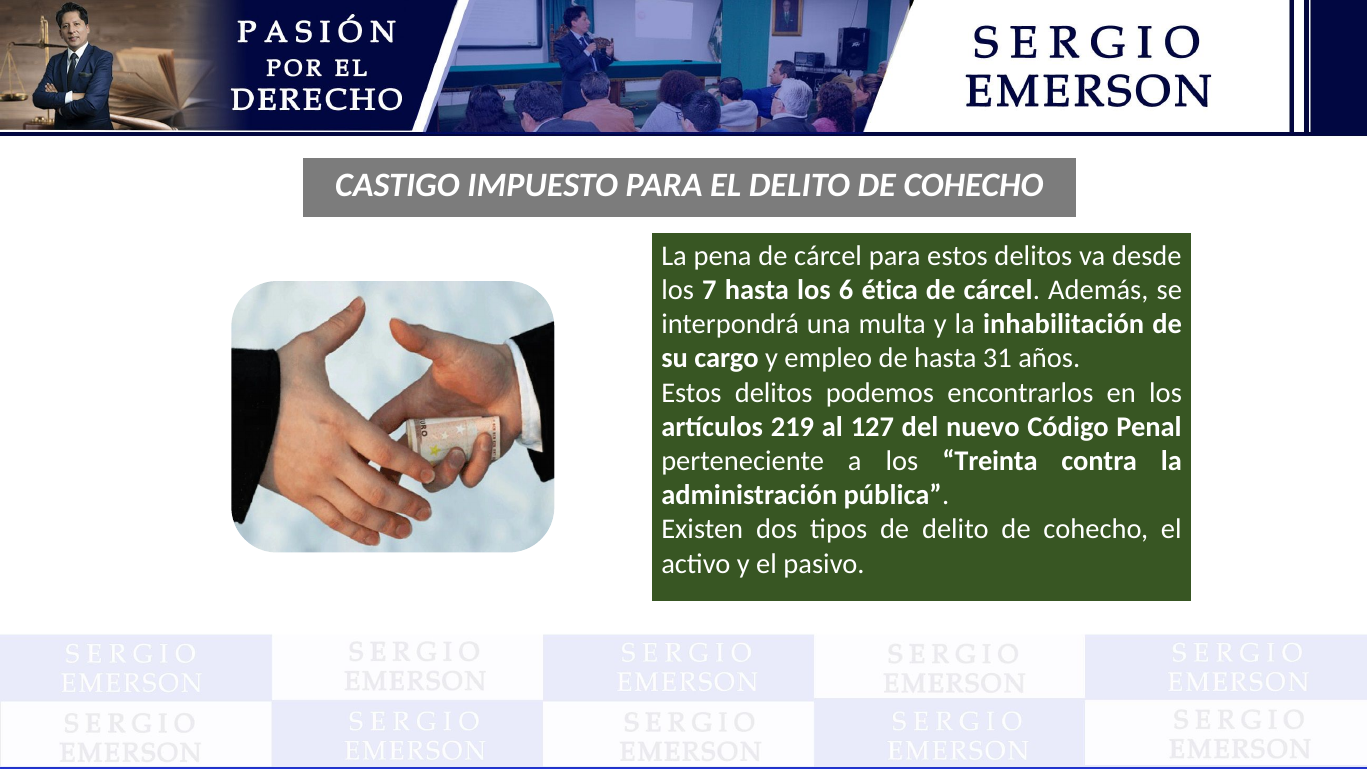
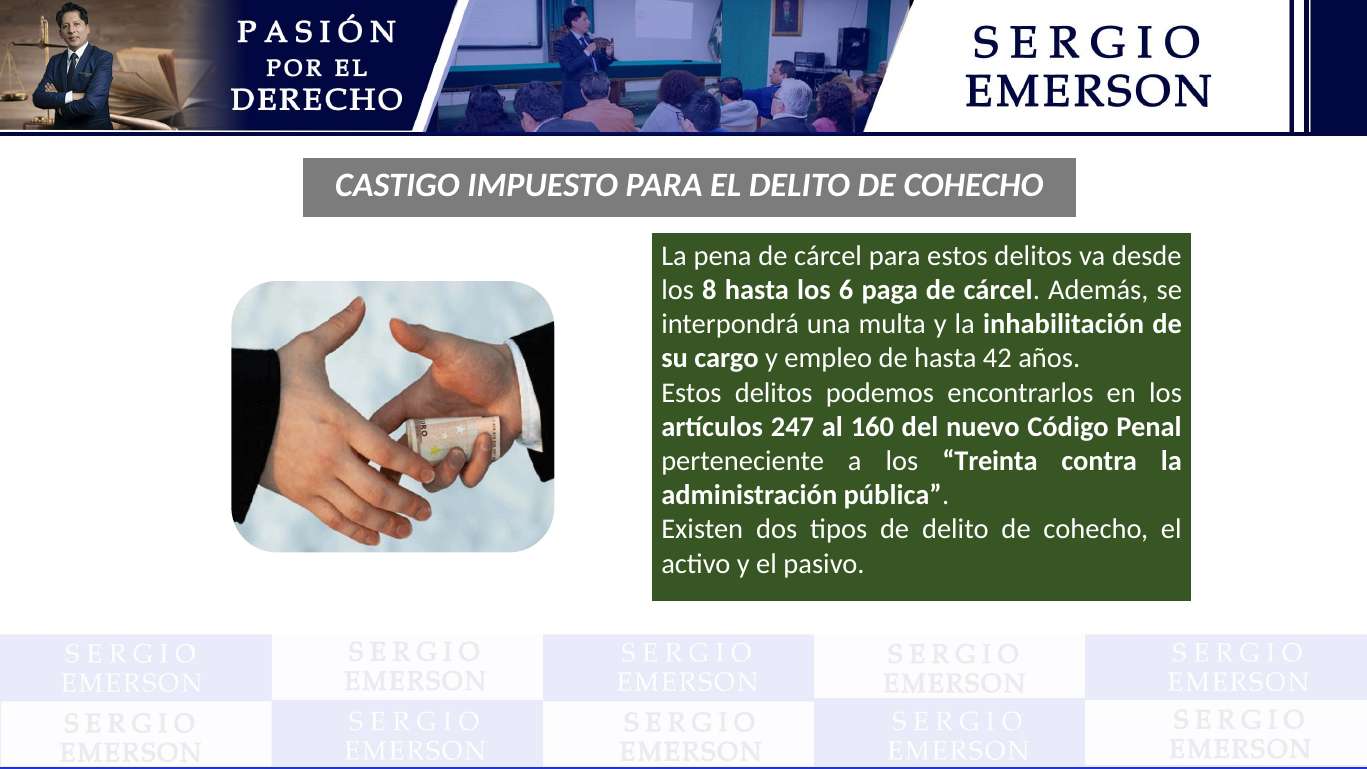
7: 7 -> 8
ética: ética -> paga
31: 31 -> 42
219: 219 -> 247
127: 127 -> 160
